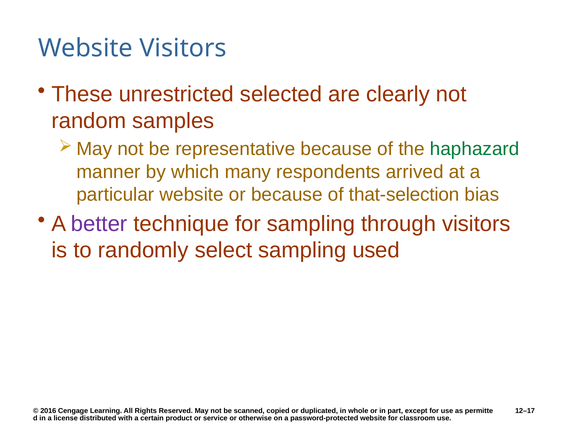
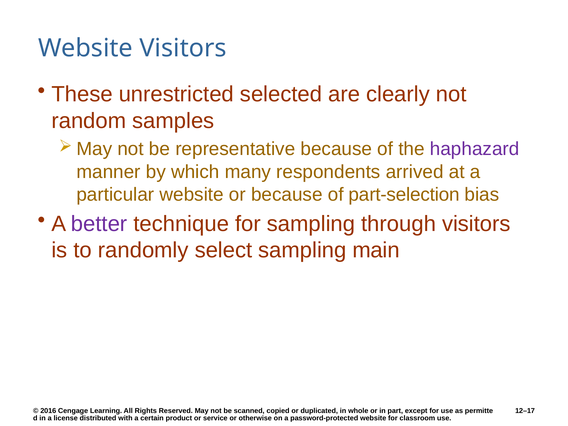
haphazard colour: green -> purple
that-selection: that-selection -> part-selection
used: used -> main
